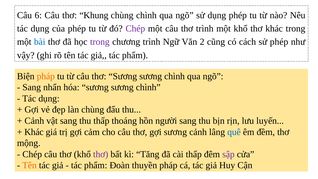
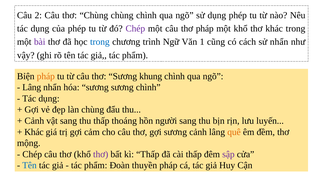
6: 6 -> 2
thơ Khung: Khung -> Chùng
thơ trình: trình -> pháp
bài colour: blue -> purple
trong at (100, 42) colour: purple -> blue
2: 2 -> 1
sử phép: phép -> nhẩn
thơ Sương sương: sương -> khung
Sang at (32, 87): Sang -> Lâng
quê colour: blue -> orange
kì Tăng: Tăng -> Thấp
Tên at (29, 165) colour: orange -> blue
